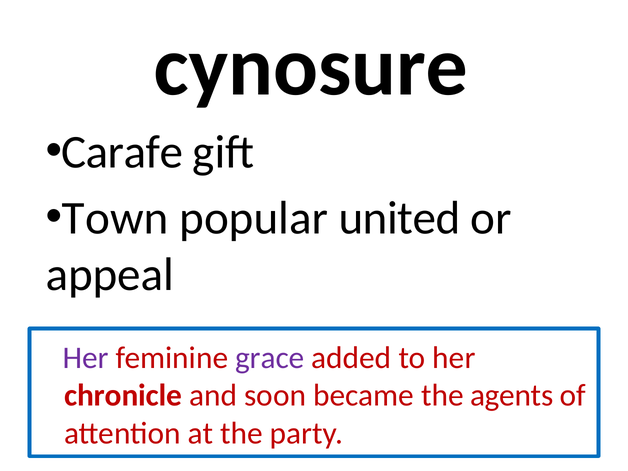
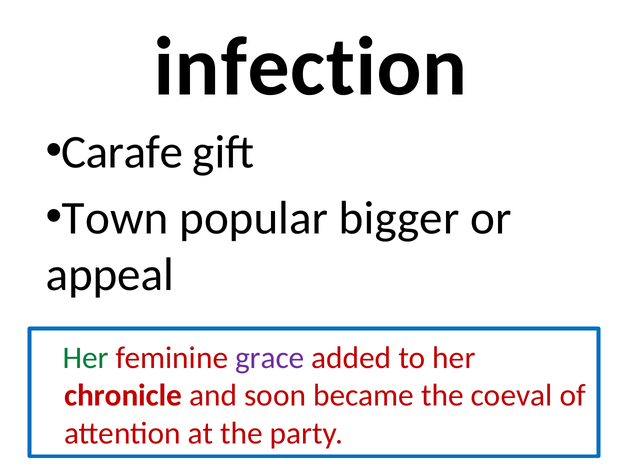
cynosure: cynosure -> infection
united: united -> bigger
Her at (86, 358) colour: purple -> green
agents: agents -> coeval
